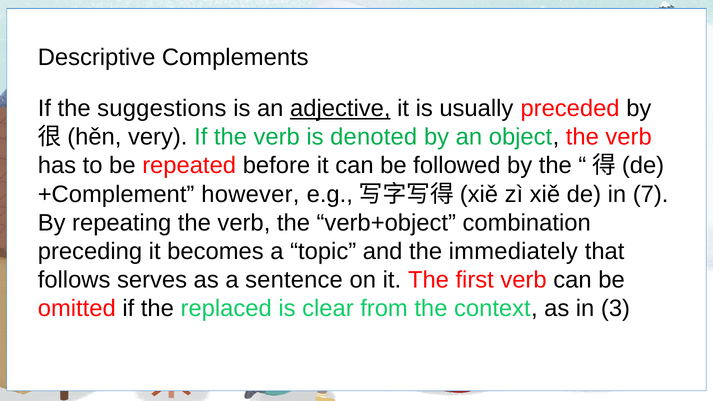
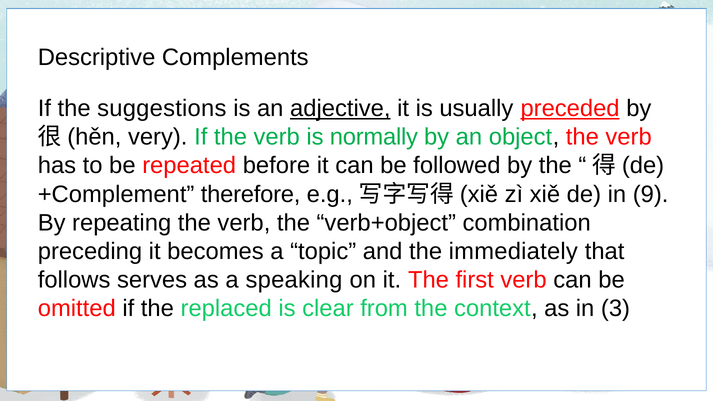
preceded underline: none -> present
denoted: denoted -> normally
however: however -> therefore
7: 7 -> 9
sentence: sentence -> speaking
